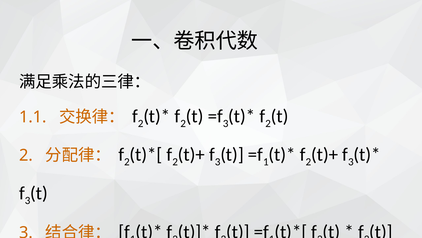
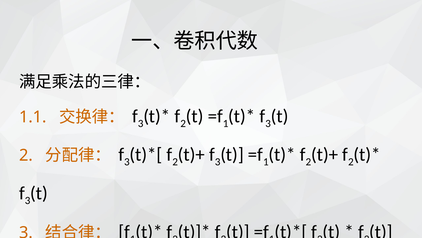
2 at (141, 123): 2 -> 3
3 at (226, 123): 3 -> 1
2 at (268, 123): 2 -> 3
2 at (127, 162): 2 -> 3
3 at (351, 162): 3 -> 2
